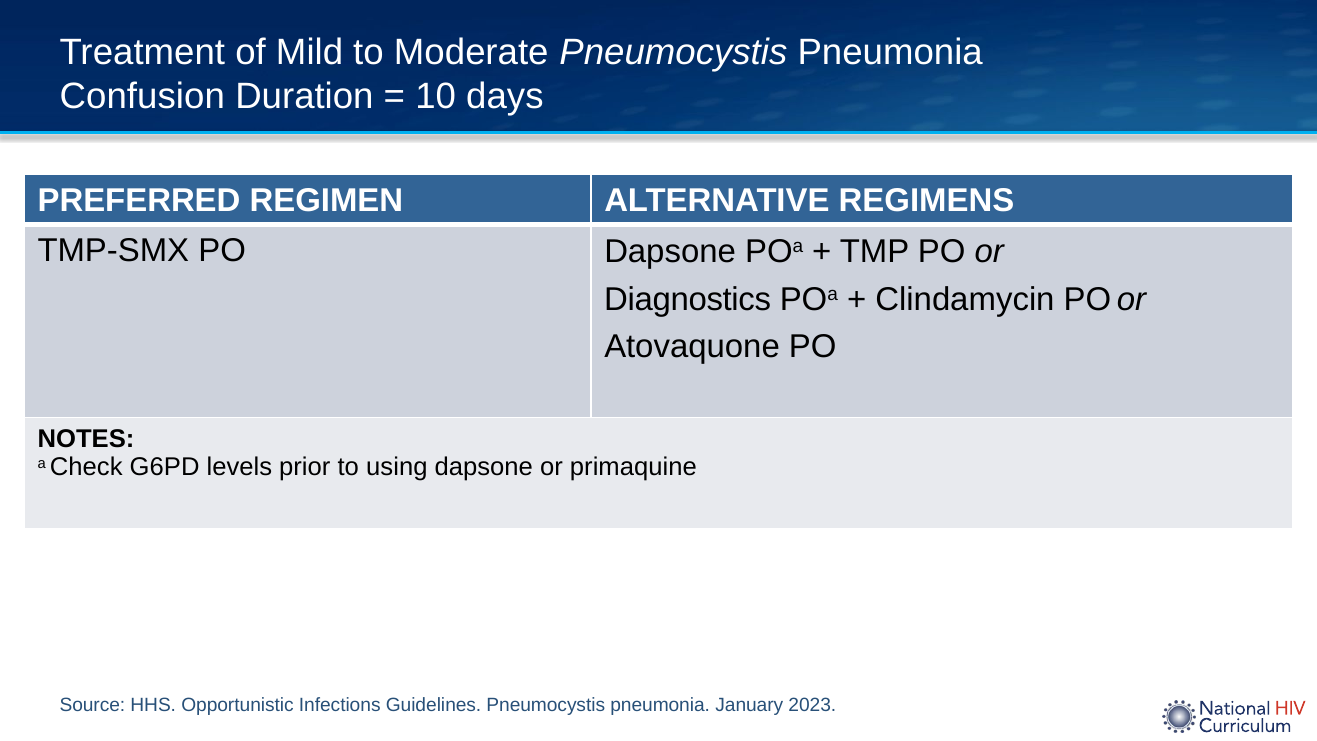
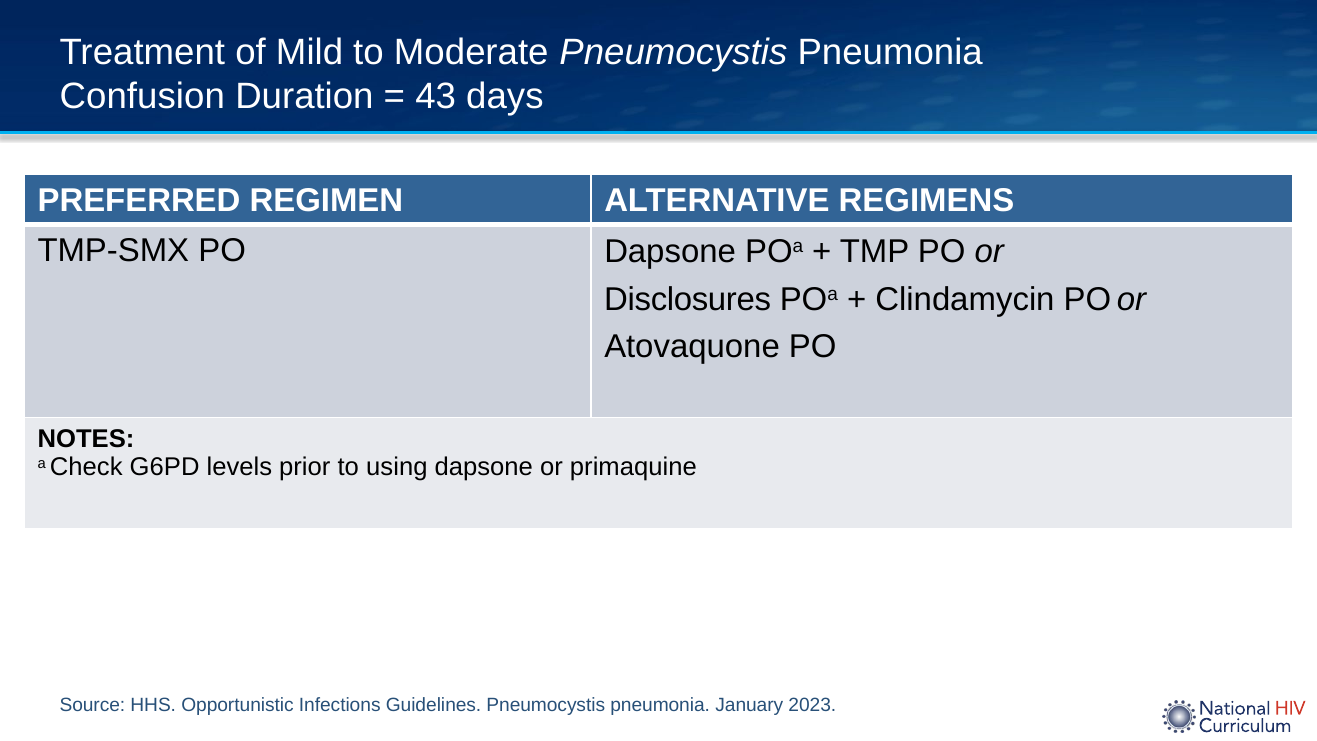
10: 10 -> 43
Diagnostics: Diagnostics -> Disclosures
